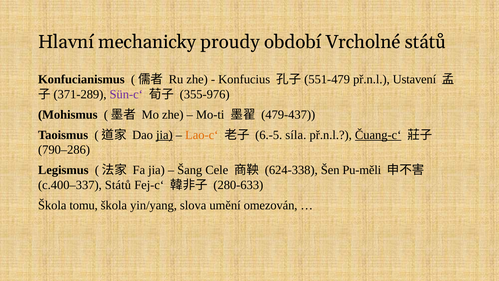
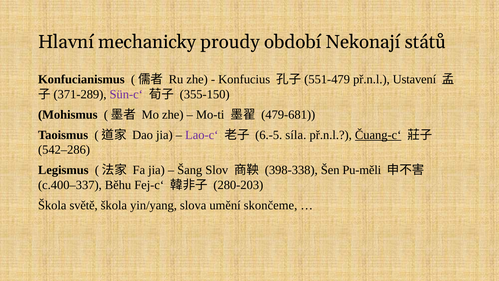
Vrcholné: Vrcholné -> Nekonají
355-976: 355-976 -> 355-150
479-437: 479-437 -> 479-681
jia at (164, 135) underline: present -> none
Lao-c‘ colour: orange -> purple
790–286: 790–286 -> 542–286
Cele: Cele -> Slov
624-338: 624-338 -> 398-338
c.400–337 Států: Států -> Běhu
280-633: 280-633 -> 280-203
tomu: tomu -> světě
omezován: omezován -> skončeme
